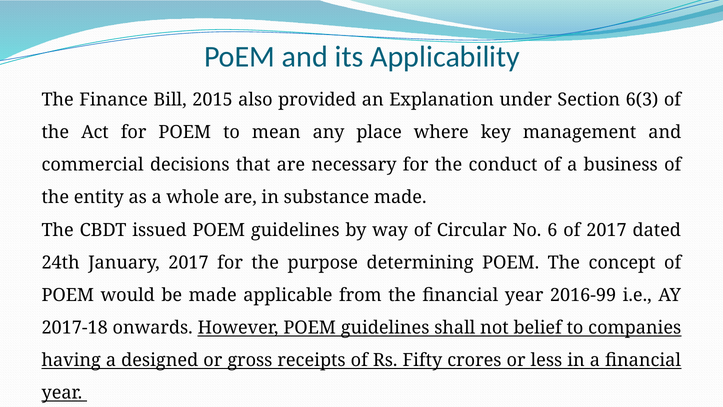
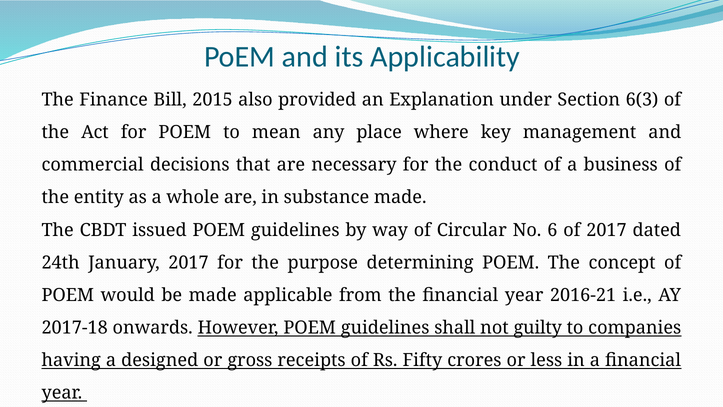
2016-99: 2016-99 -> 2016-21
belief: belief -> guilty
